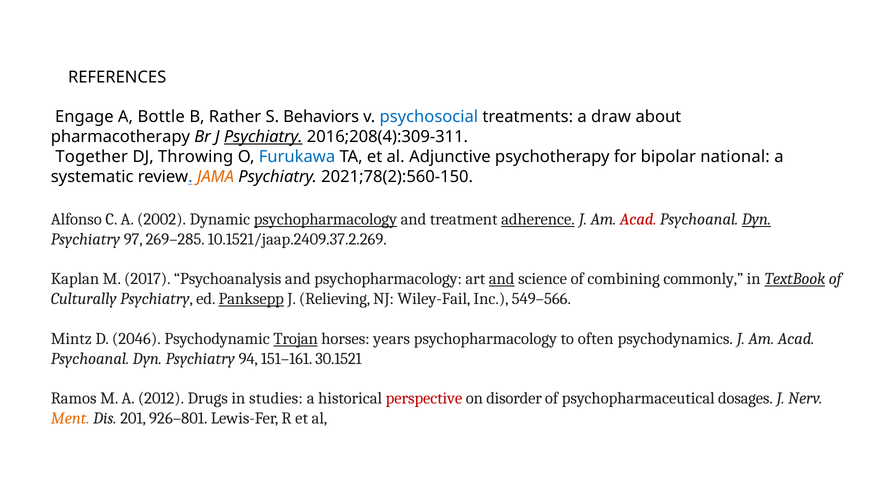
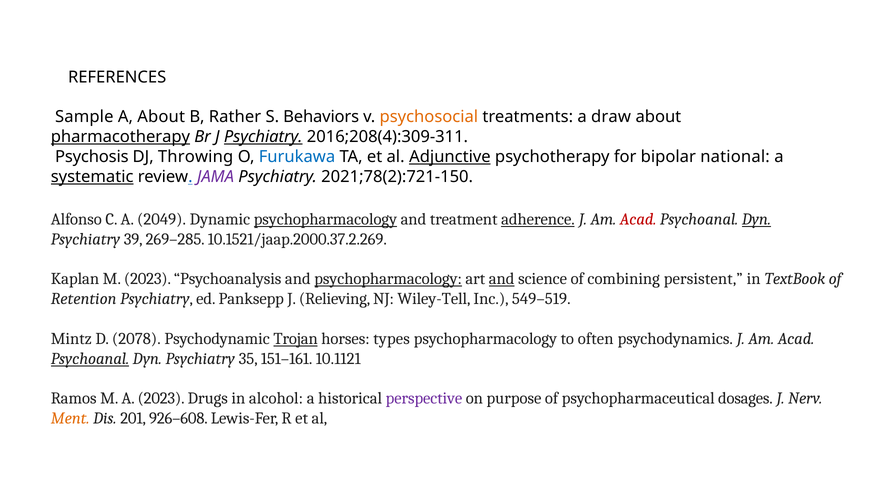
Engage: Engage -> Sample
A Bottle: Bottle -> About
psychosocial colour: blue -> orange
pharmacotherapy underline: none -> present
Together: Together -> Psychosis
Adjunctive underline: none -> present
systematic underline: none -> present
JAMA colour: orange -> purple
2021;78(2):560-150: 2021;78(2):560-150 -> 2021;78(2):721-150
2002: 2002 -> 2049
97: 97 -> 39
10.1521/jaap.2409.37.2.269: 10.1521/jaap.2409.37.2.269 -> 10.1521/jaap.2000.37.2.269
M 2017: 2017 -> 2023
psychopharmacology at (388, 279) underline: none -> present
commonly: commonly -> persistent
TextBook underline: present -> none
Culturally: Culturally -> Retention
Panksepp underline: present -> none
Wiley-Fail: Wiley-Fail -> Wiley-Tell
549–566: 549–566 -> 549–519
2046: 2046 -> 2078
years: years -> types
Psychoanal at (90, 358) underline: none -> present
94: 94 -> 35
30.1521: 30.1521 -> 10.1121
A 2012: 2012 -> 2023
studies: studies -> alcohol
perspective colour: red -> purple
disorder: disorder -> purpose
926–801: 926–801 -> 926–608
